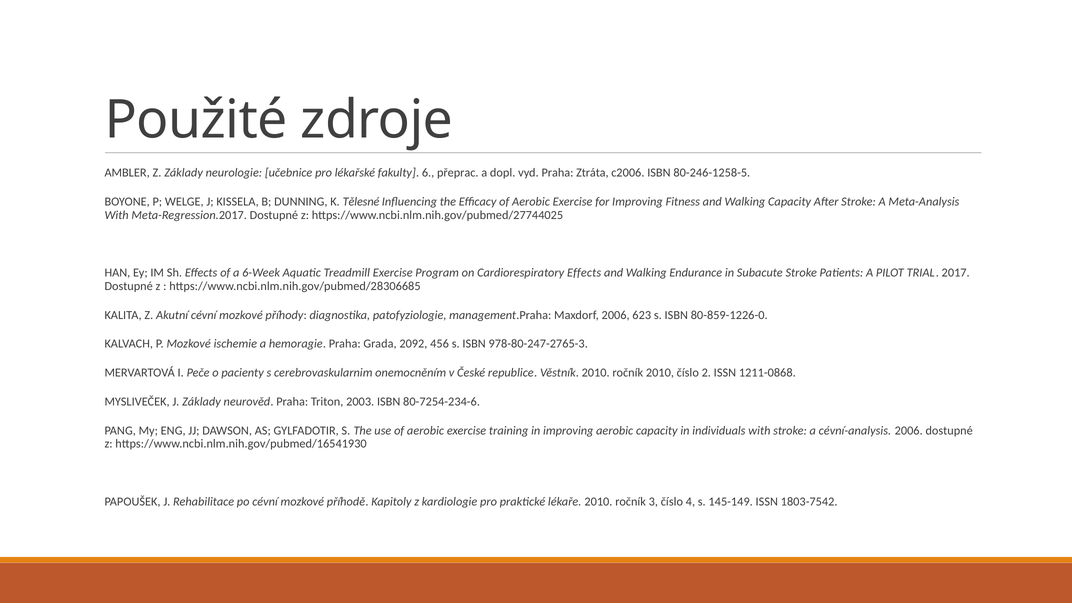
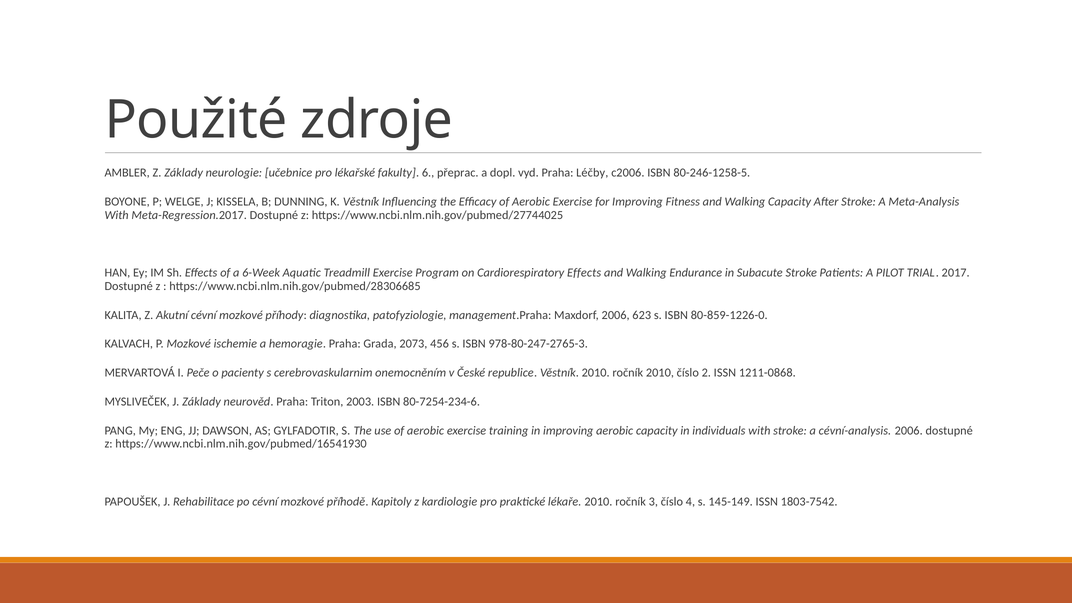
Ztráta: Ztráta -> Léčby
K Tělesné: Tělesné -> Věstník
2092: 2092 -> 2073
